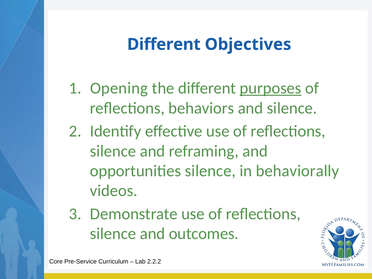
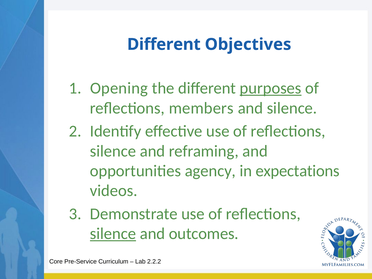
behaviors: behaviors -> members
opportunities silence: silence -> agency
behaviorally: behaviorally -> expectations
silence at (113, 234) underline: none -> present
